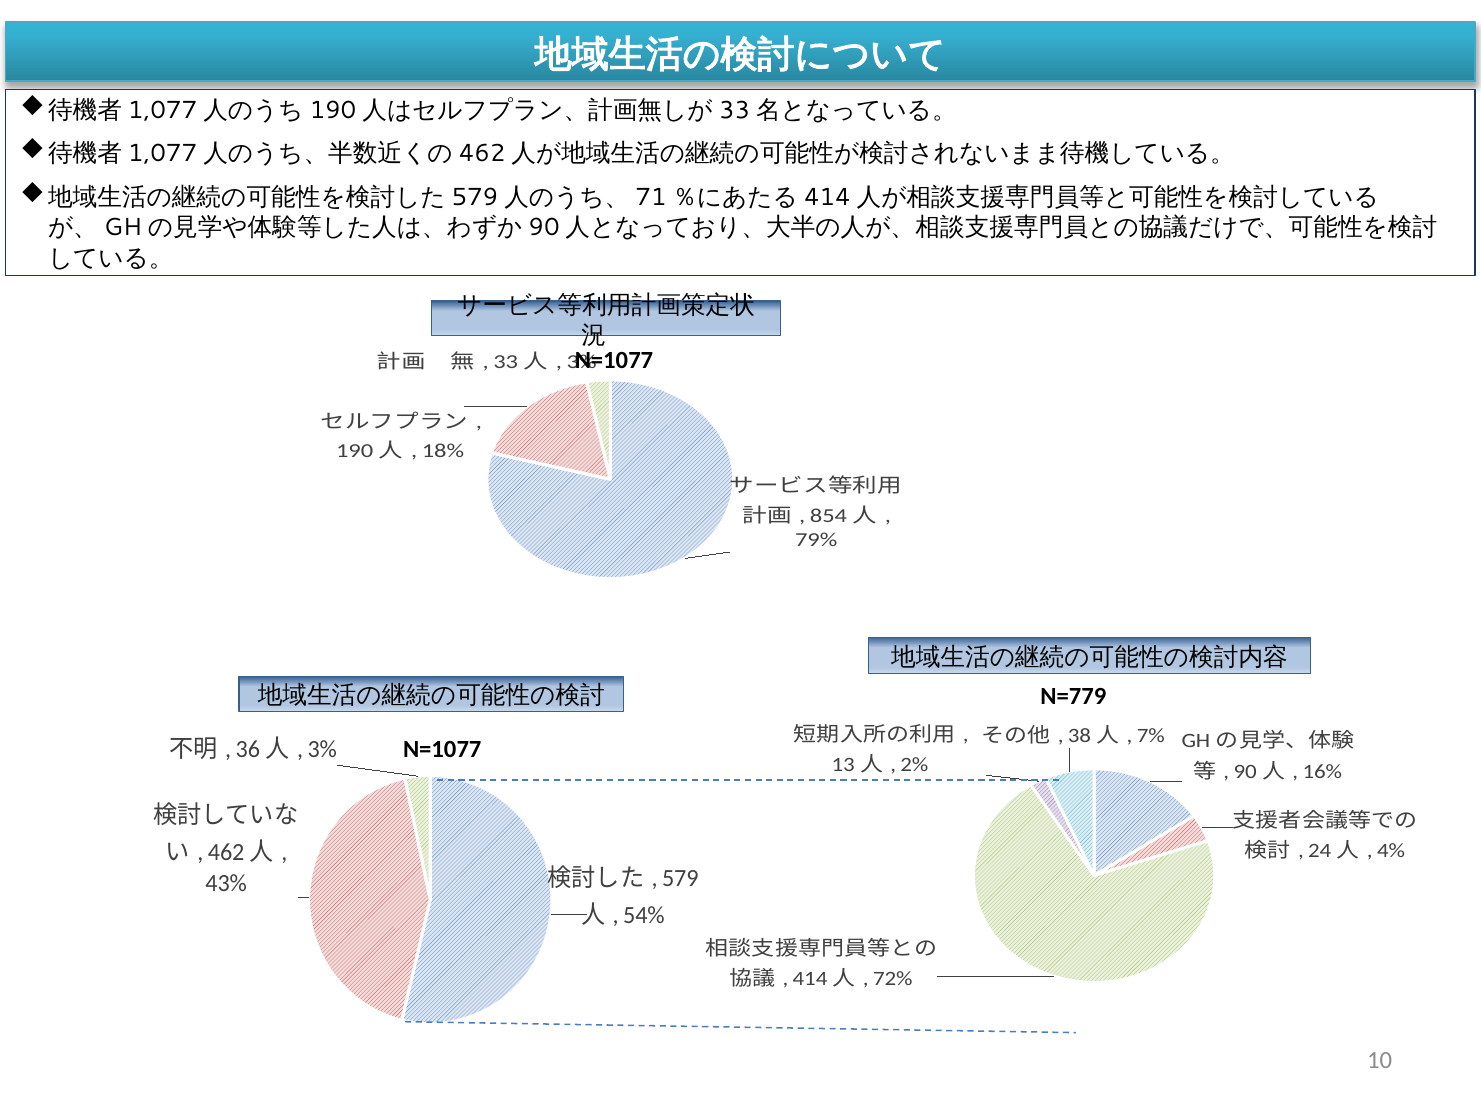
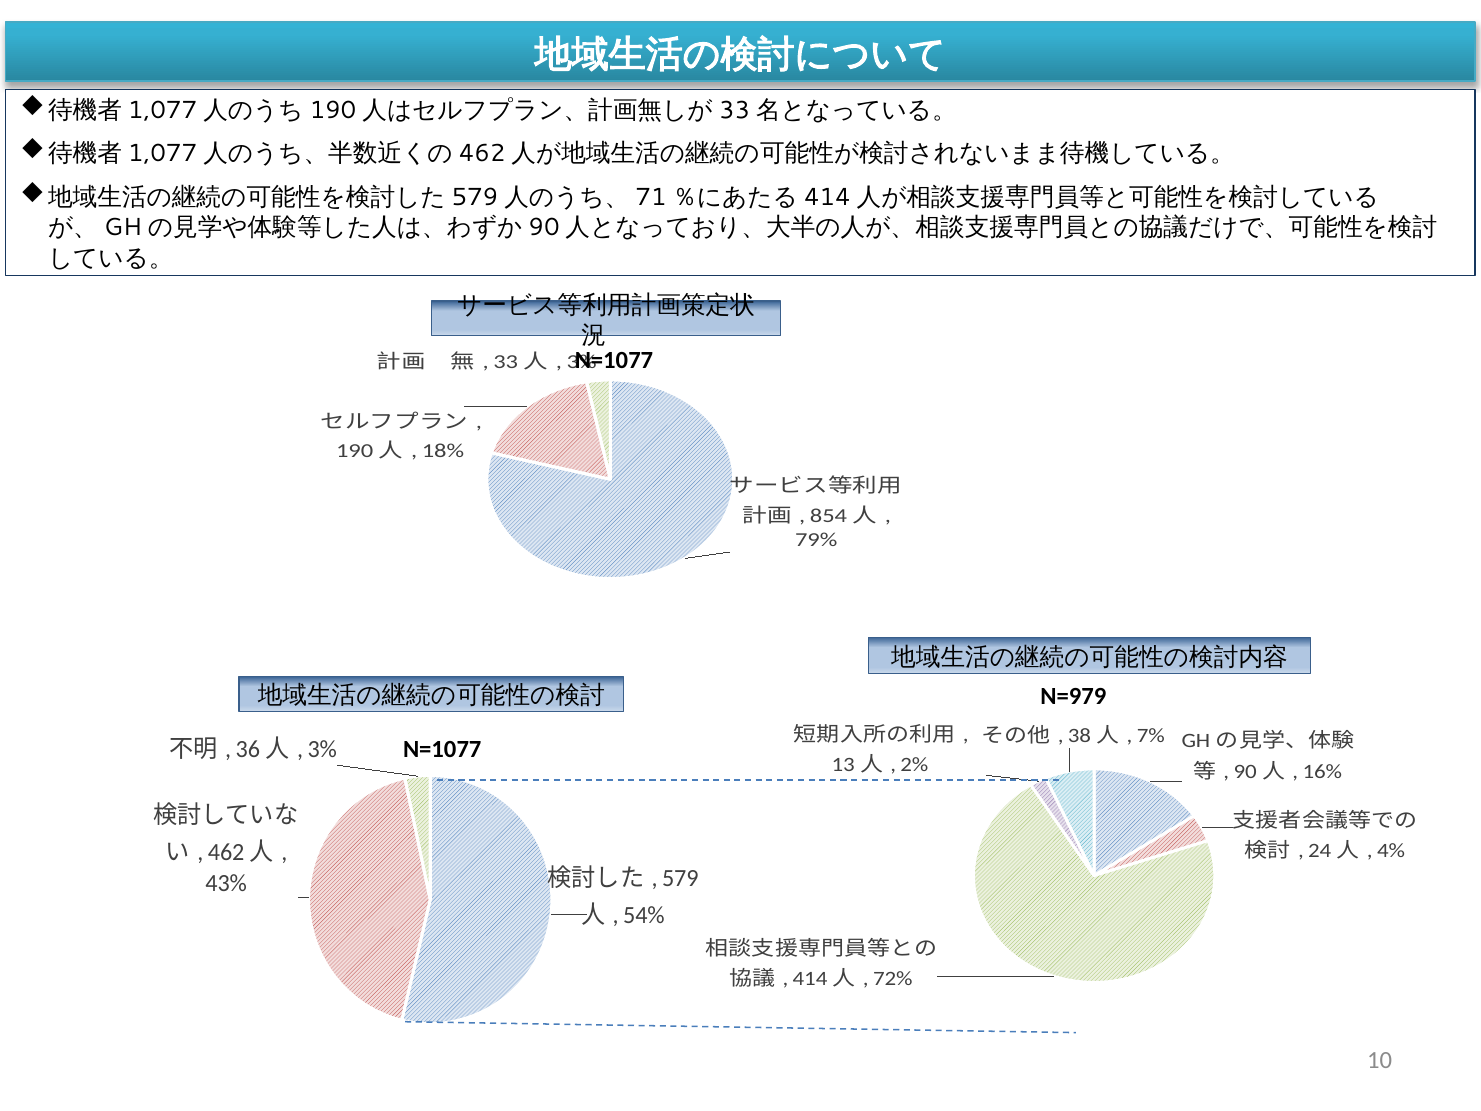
N=779: N=779 -> N=979
